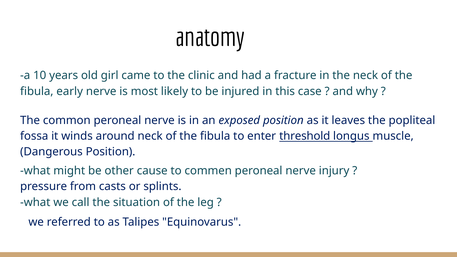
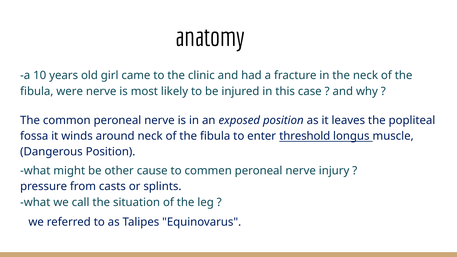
early: early -> were
